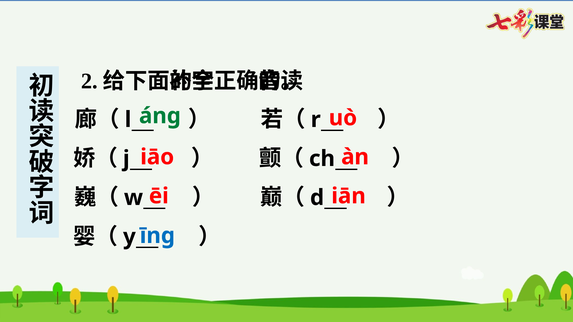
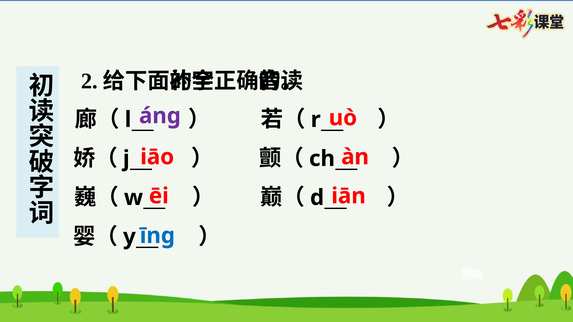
áng colour: green -> purple
